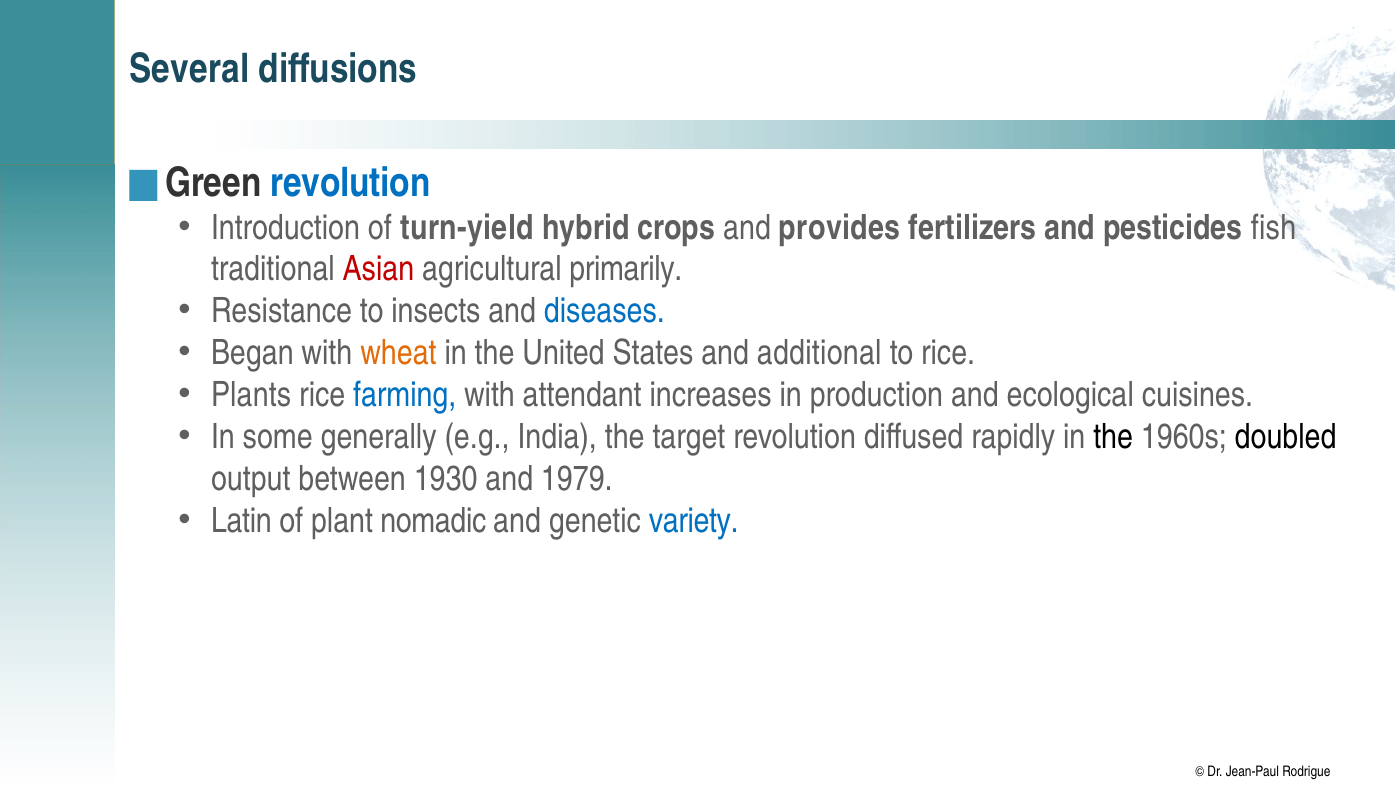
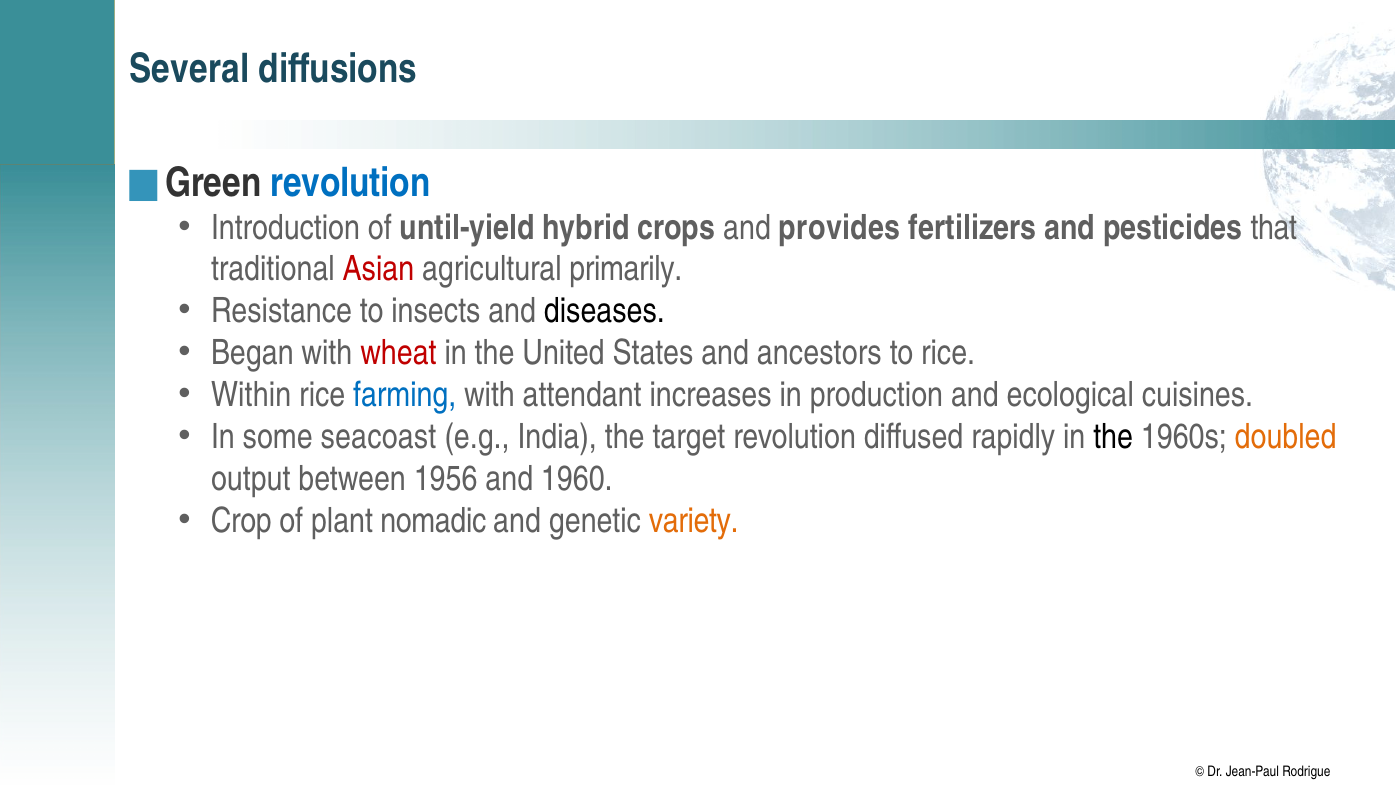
turn-yield: turn-yield -> until-yield
fish: fish -> that
diseases colour: blue -> black
wheat colour: orange -> red
additional: additional -> ancestors
Plants: Plants -> Within
generally: generally -> seacoast
doubled colour: black -> orange
1930: 1930 -> 1956
1979: 1979 -> 1960
Latin: Latin -> Crop
variety colour: blue -> orange
